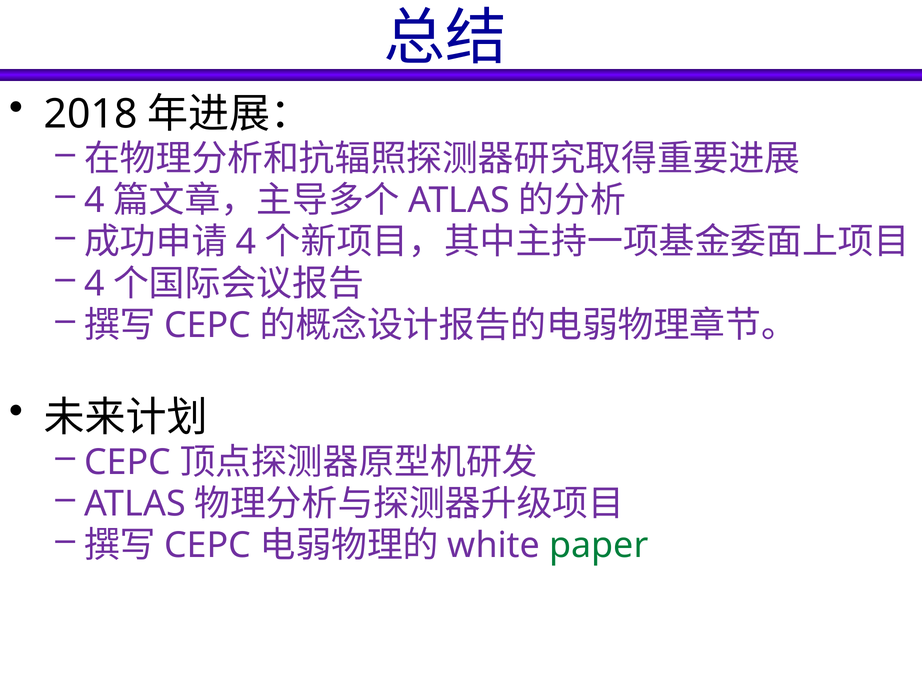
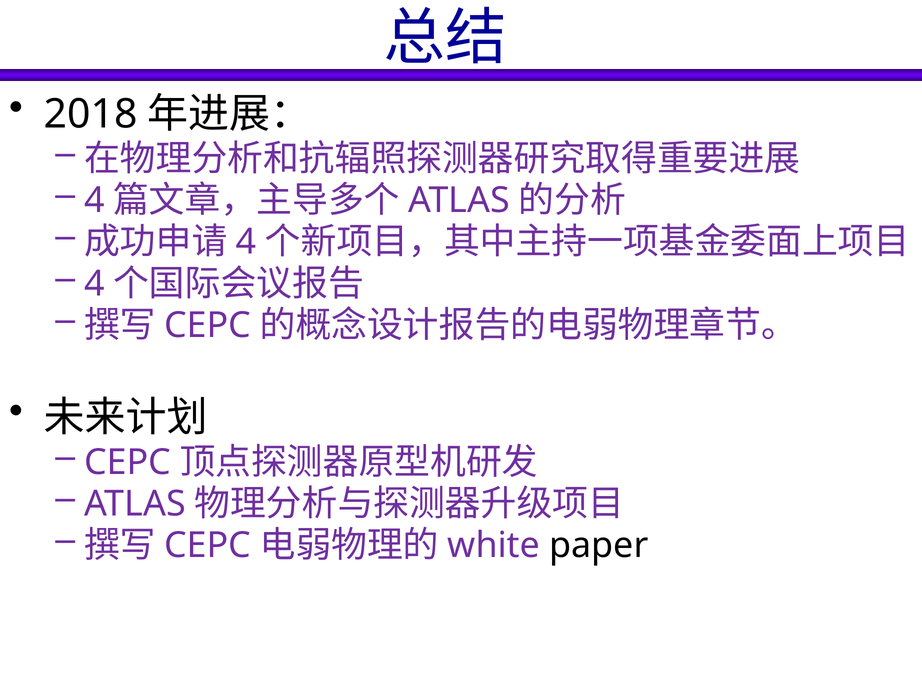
paper colour: green -> black
